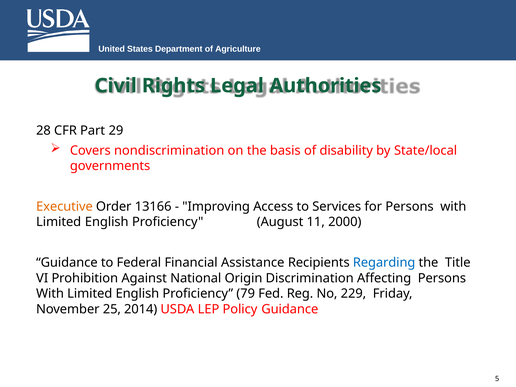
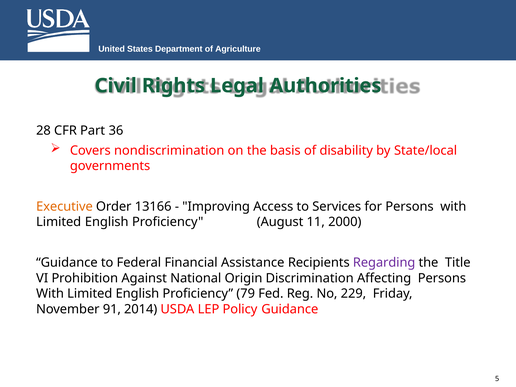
29: 29 -> 36
Regarding colour: blue -> purple
25: 25 -> 91
